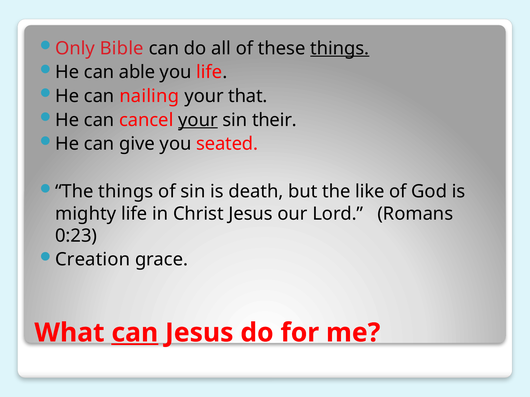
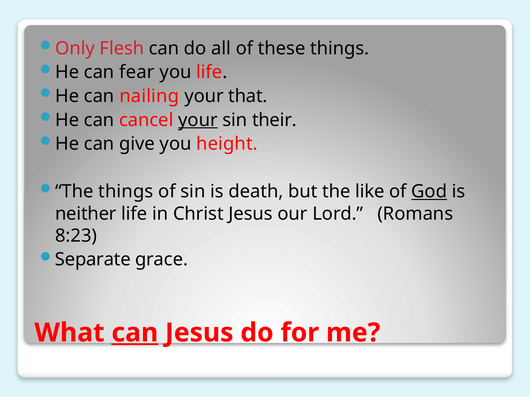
Bible: Bible -> Flesh
things at (340, 48) underline: present -> none
able: able -> fear
seated: seated -> height
God underline: none -> present
mighty: mighty -> neither
0:23: 0:23 -> 8:23
Creation: Creation -> Separate
